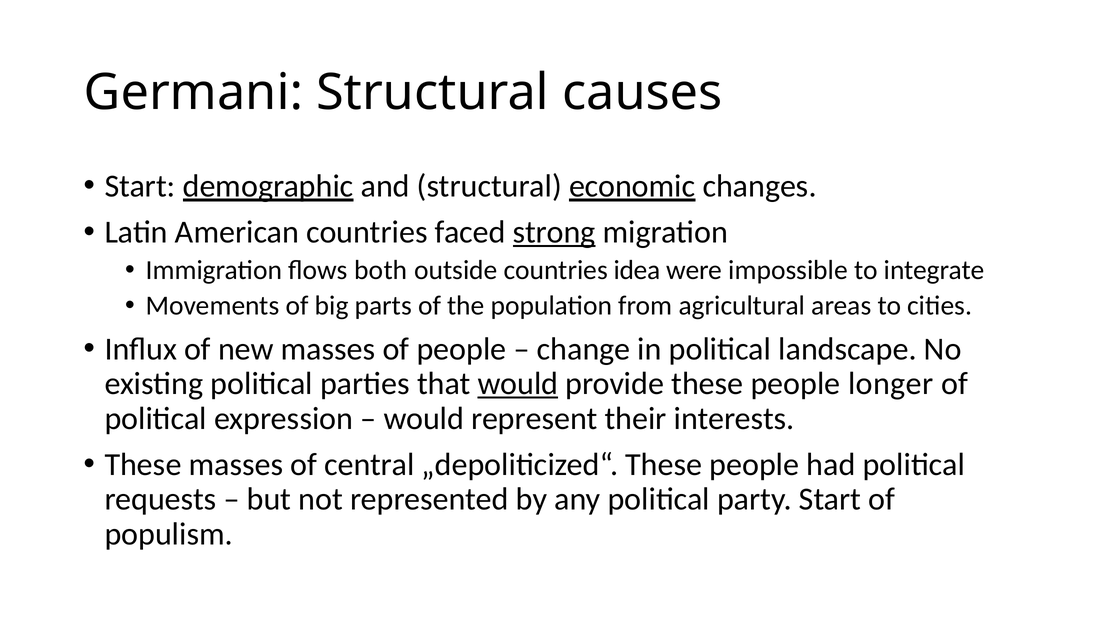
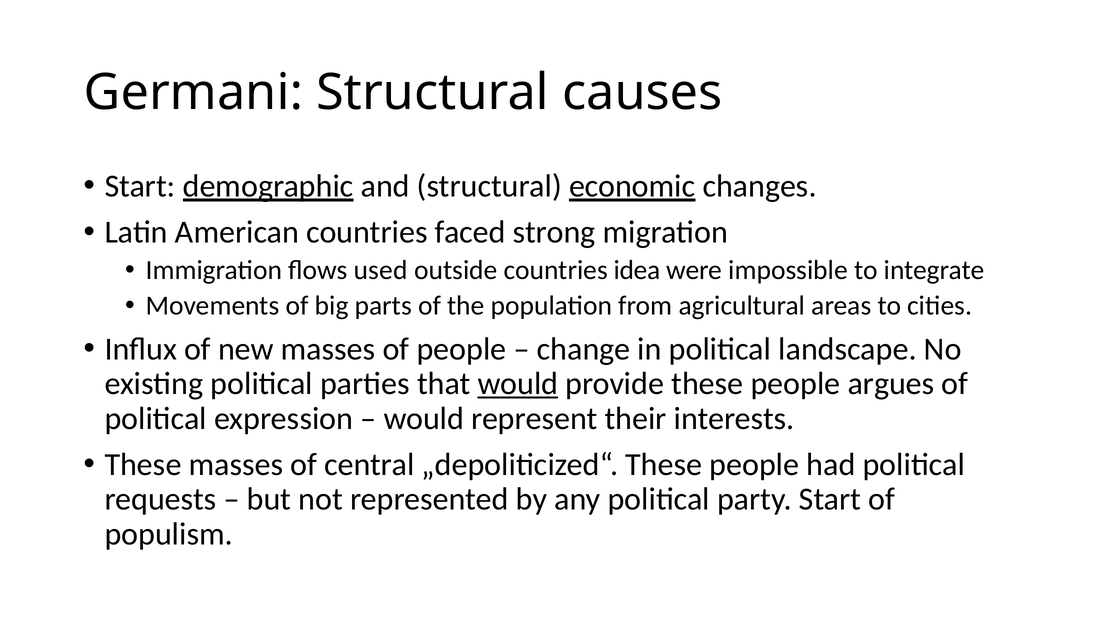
strong underline: present -> none
both: both -> used
longer: longer -> argues
